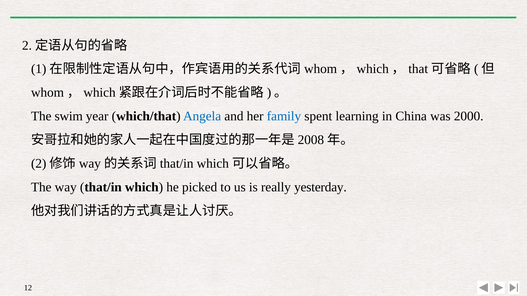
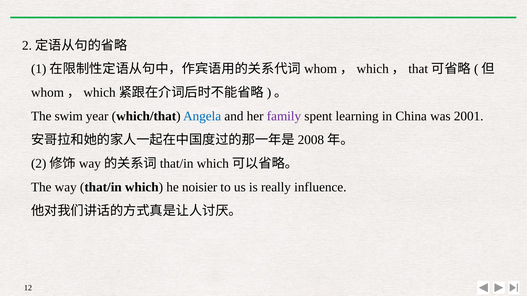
family colour: blue -> purple
2000: 2000 -> 2001
picked: picked -> noisier
yesterday: yesterday -> influence
